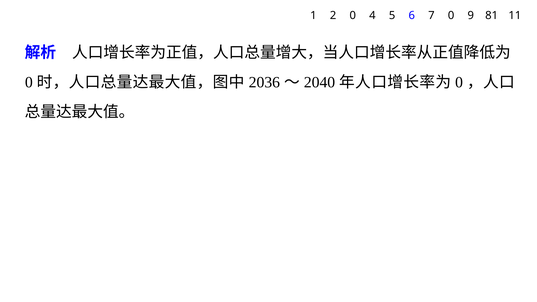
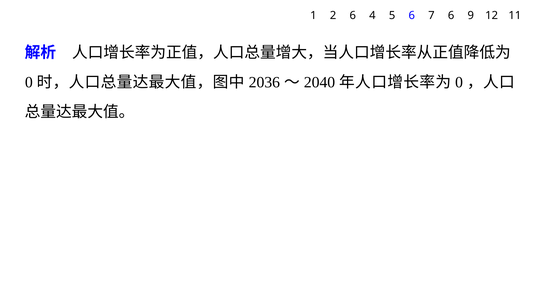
2 0: 0 -> 6
7 0: 0 -> 6
81: 81 -> 12
